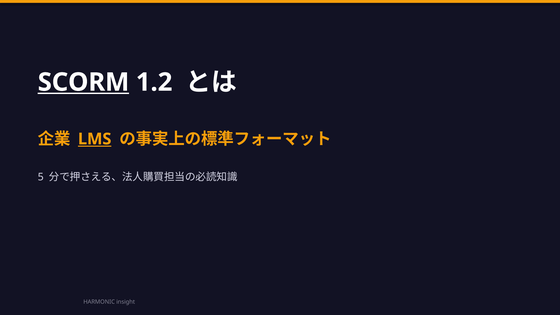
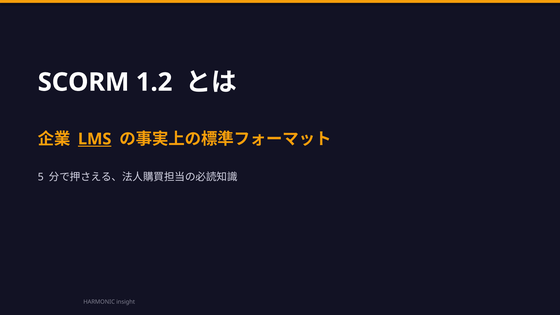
SCORM underline: present -> none
